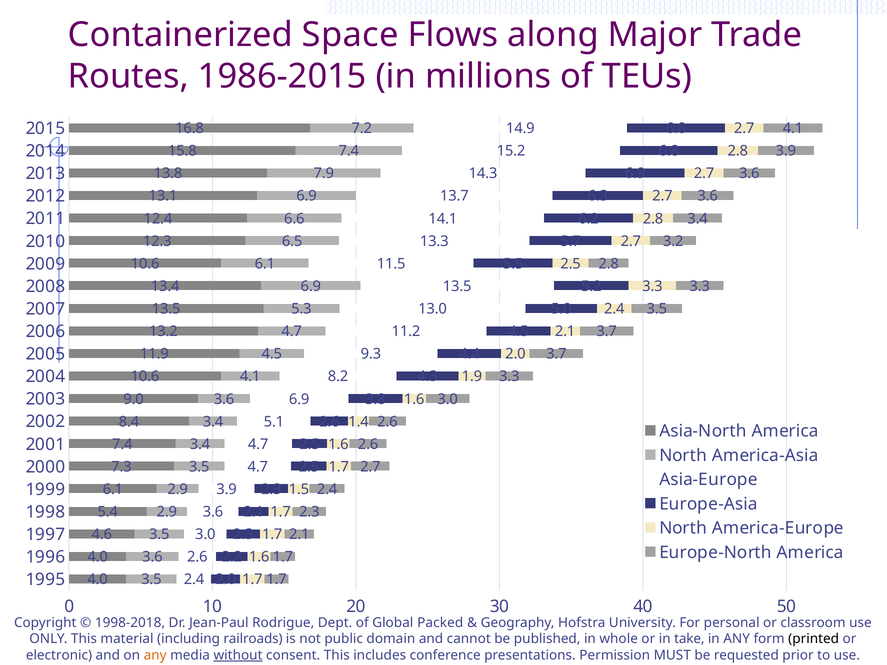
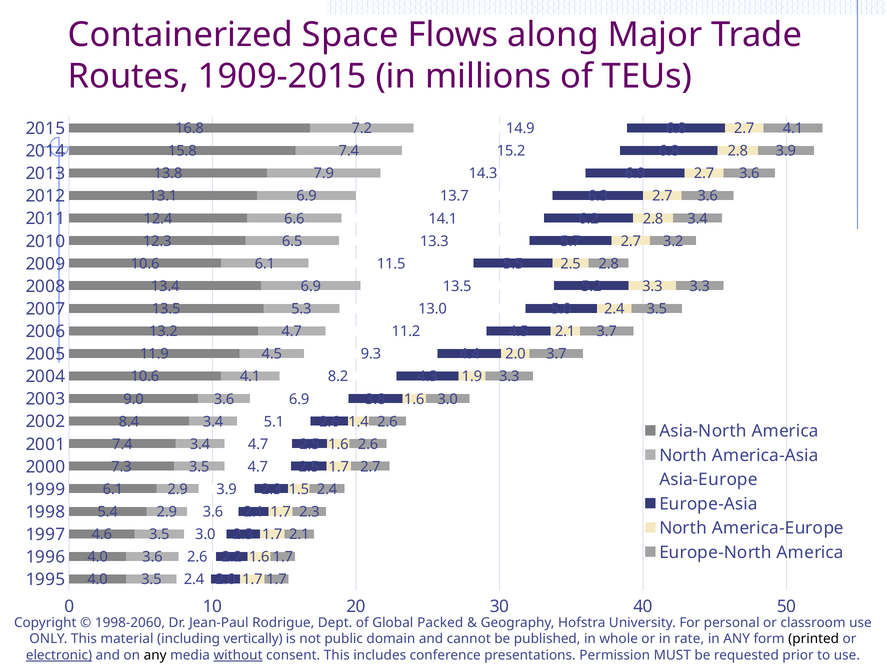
1986-2015: 1986-2015 -> 1909-2015
1998-2018: 1998-2018 -> 1998-2060
railroads: railroads -> vertically
take: take -> rate
electronic underline: none -> present
any at (155, 655) colour: orange -> black
